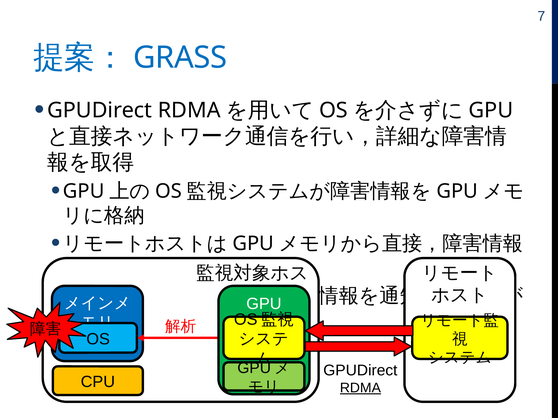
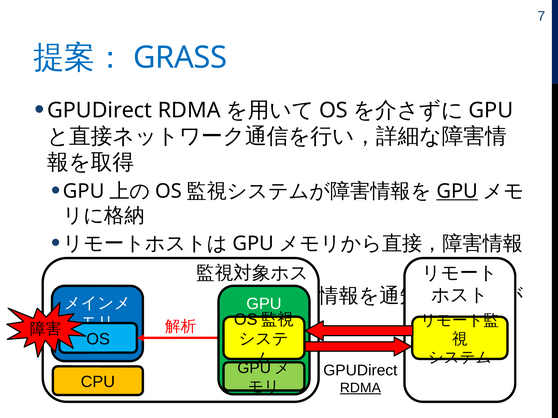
GPU at (457, 191) underline: none -> present
